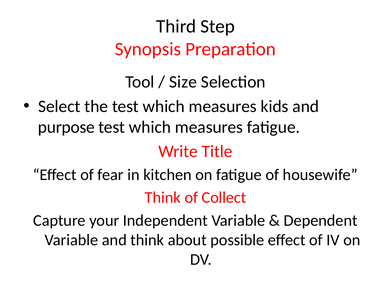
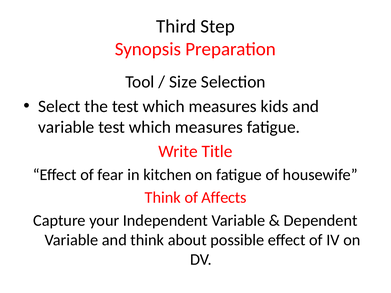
purpose at (66, 127): purpose -> variable
Collect: Collect -> Affects
